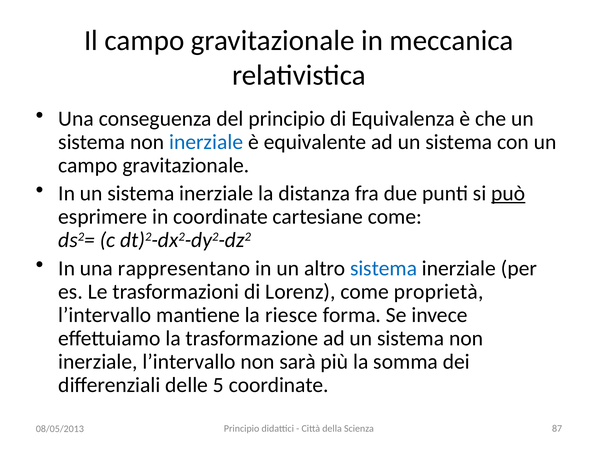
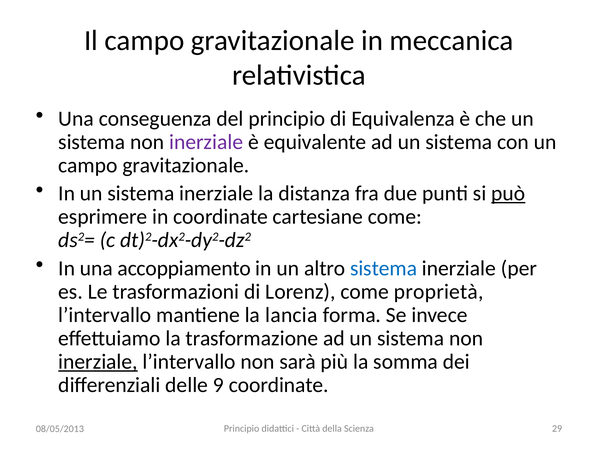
inerziale at (206, 142) colour: blue -> purple
rappresentano: rappresentano -> accoppiamento
riesce: riesce -> lancia
inerziale at (98, 361) underline: none -> present
5: 5 -> 9
87: 87 -> 29
